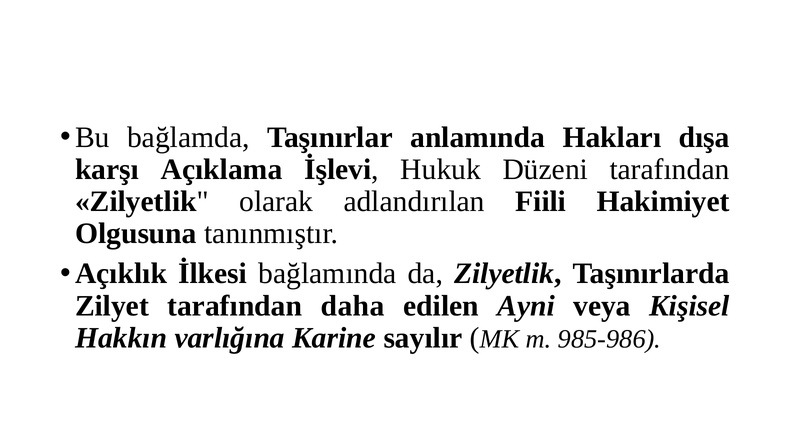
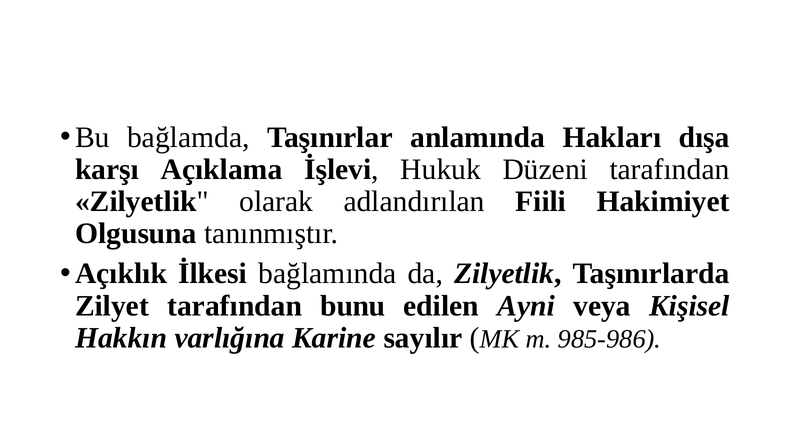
daha: daha -> bunu
